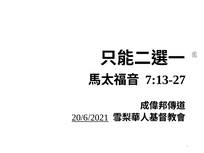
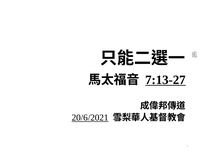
7:13-27 underline: none -> present
